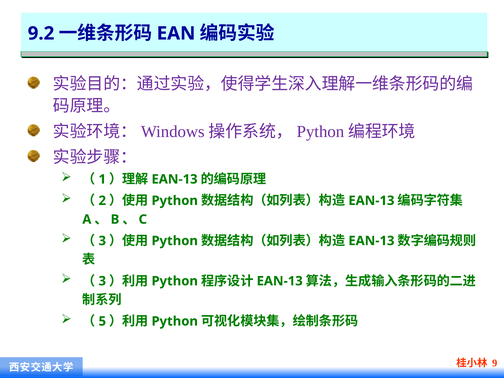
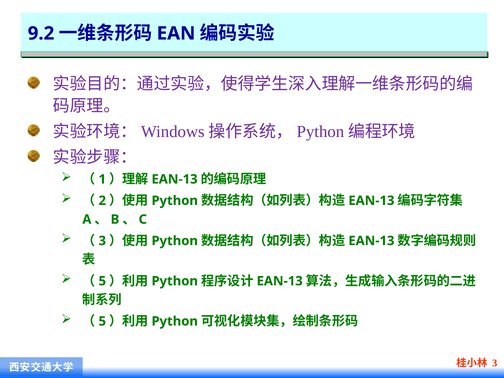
3 at (102, 281): 3 -> 5
9 at (495, 363): 9 -> 3
